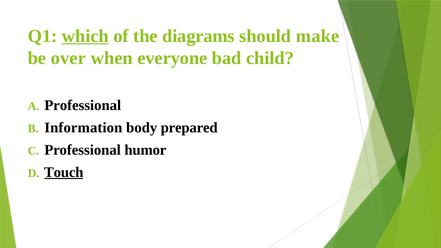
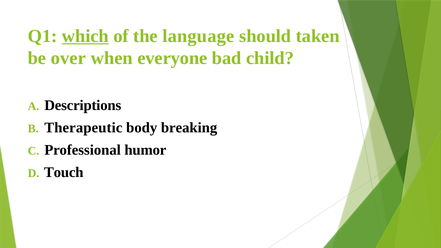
diagrams: diagrams -> language
make: make -> taken
Professional at (83, 105): Professional -> Descriptions
Information: Information -> Therapeutic
prepared: prepared -> breaking
Touch underline: present -> none
